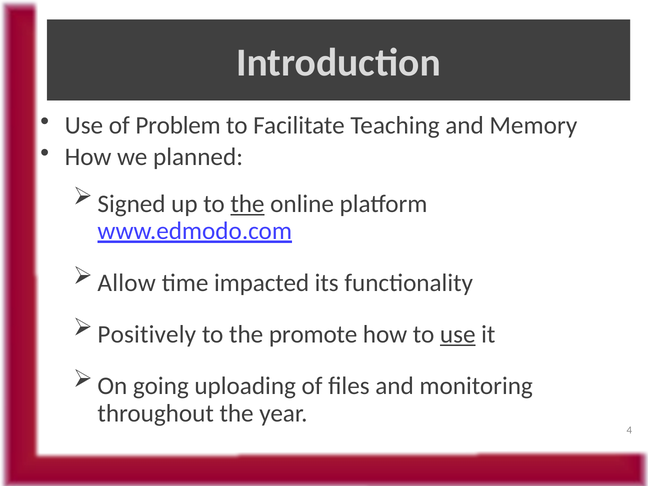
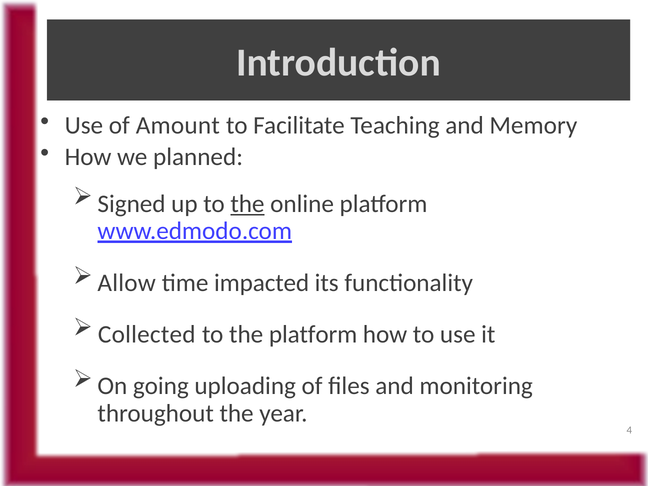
Problem: Problem -> Amount
Positively: Positively -> Collected
the promote: promote -> platform
use at (458, 334) underline: present -> none
